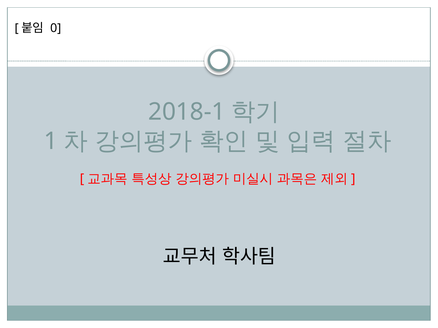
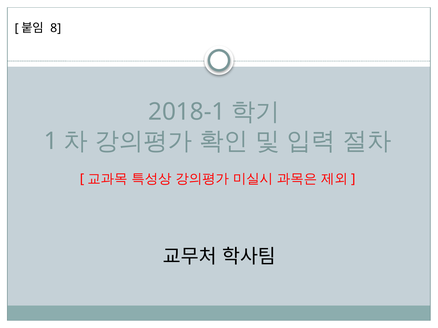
0: 0 -> 8
